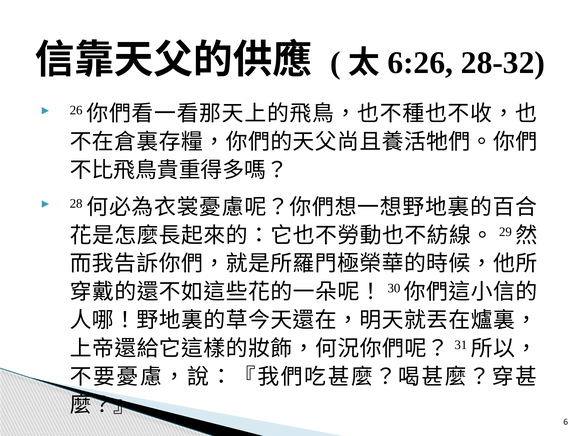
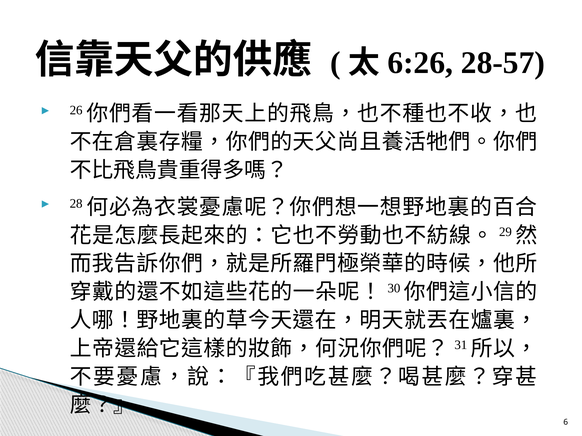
28-32: 28-32 -> 28-57
